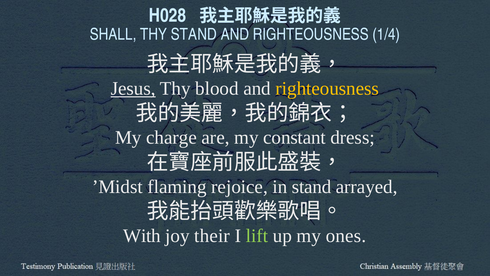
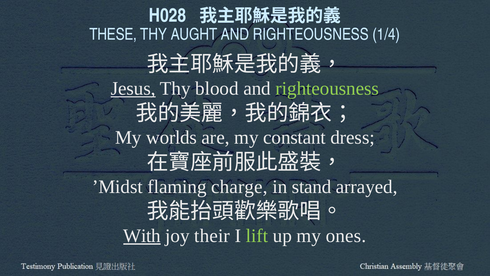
SHALL: SHALL -> THESE
THY STAND: STAND -> AUGHT
righteousness at (327, 88) colour: yellow -> light green
charge: charge -> worlds
rejoice: rejoice -> charge
With underline: none -> present
